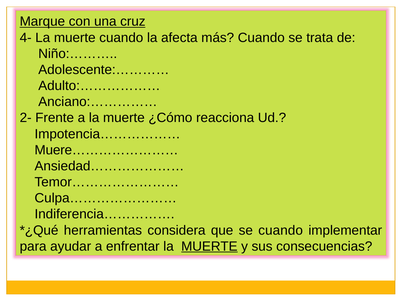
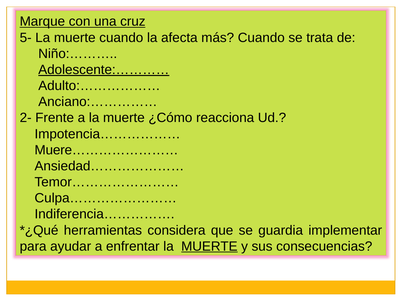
4-: 4- -> 5-
Adolescente:………… underline: none -> present
se cuando: cuando -> guardia
